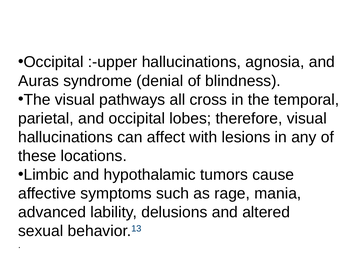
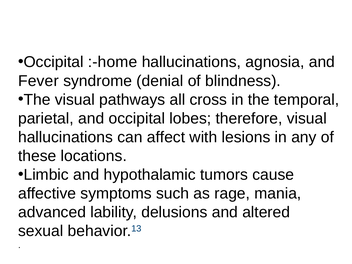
:-upper: :-upper -> :-home
Auras: Auras -> Fever
